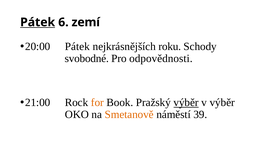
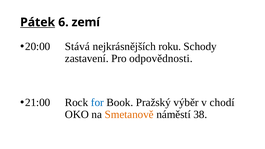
Pátek at (77, 47): Pátek -> Stává
svobodné: svobodné -> zastavení
for colour: orange -> blue
výběr at (186, 103) underline: present -> none
v výběr: výběr -> chodí
39: 39 -> 38
